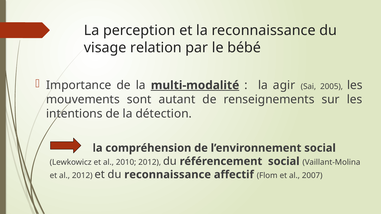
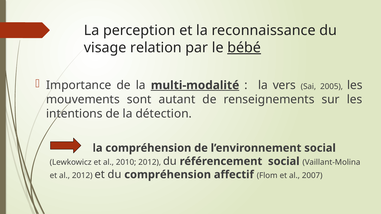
bébé underline: none -> present
agir: agir -> vers
du reconnaissance: reconnaissance -> compréhension
